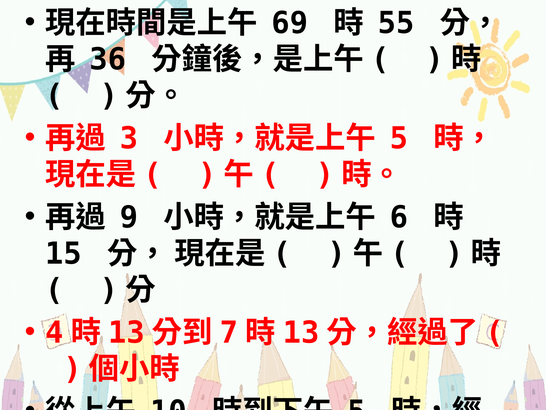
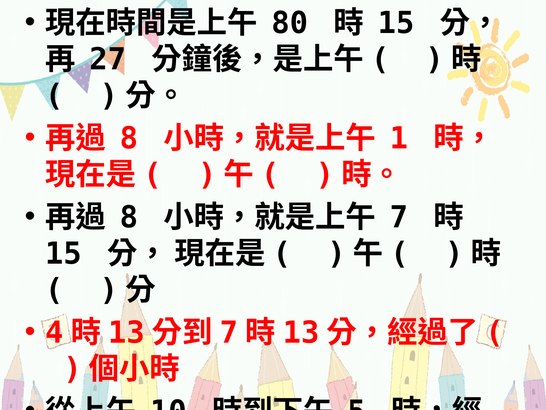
69: 69 -> 80
55 at (396, 23): 55 -> 15
36: 36 -> 27
3 at (129, 138): 3 -> 8
5 at (399, 138): 5 -> 1
9 at (129, 217): 9 -> 8
6 at (399, 217): 6 -> 7
